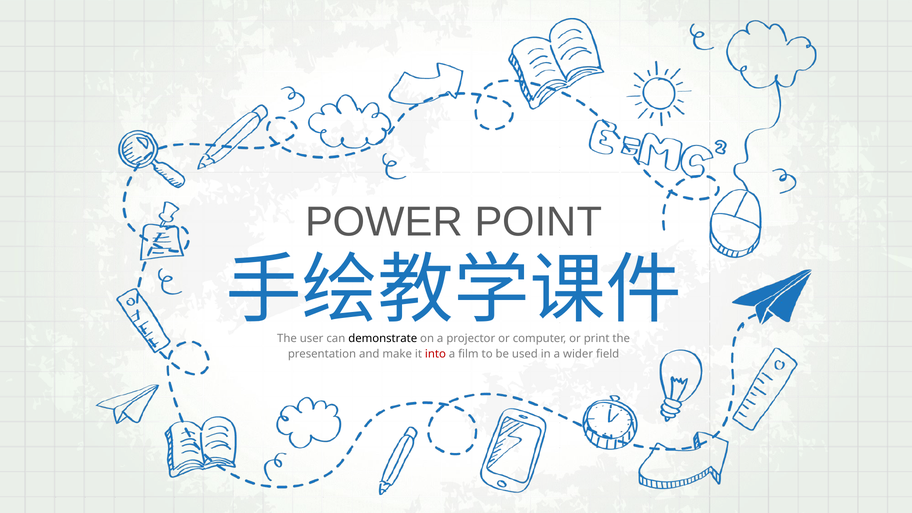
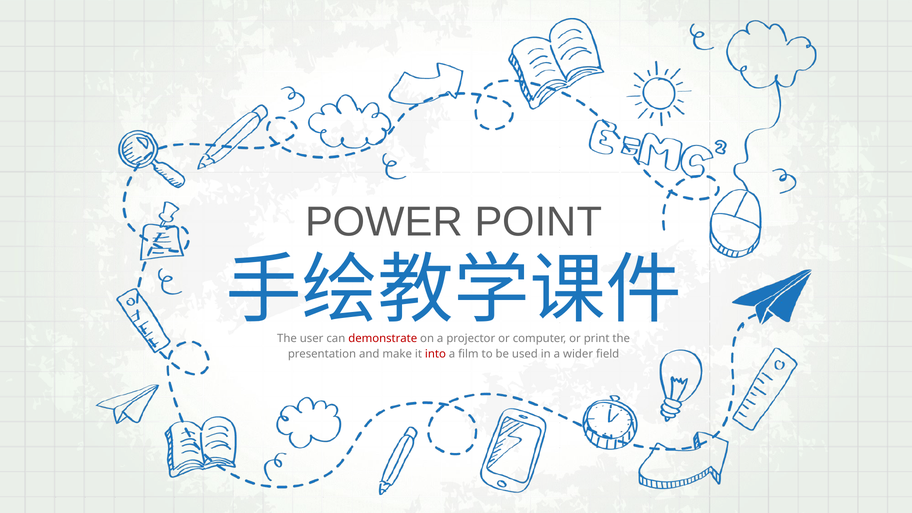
demonstrate colour: black -> red
